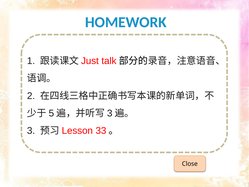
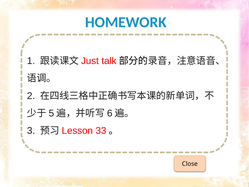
3 at (110, 113): 3 -> 6
